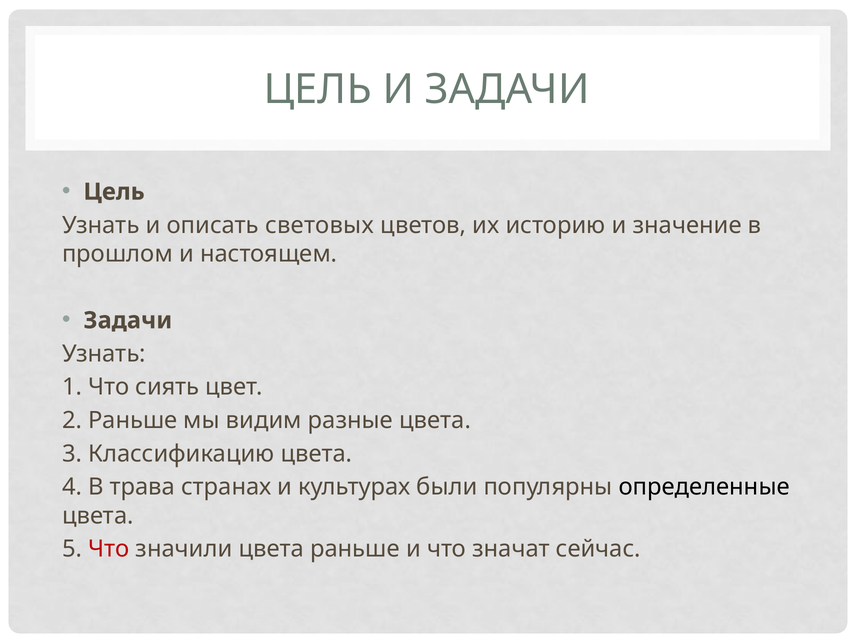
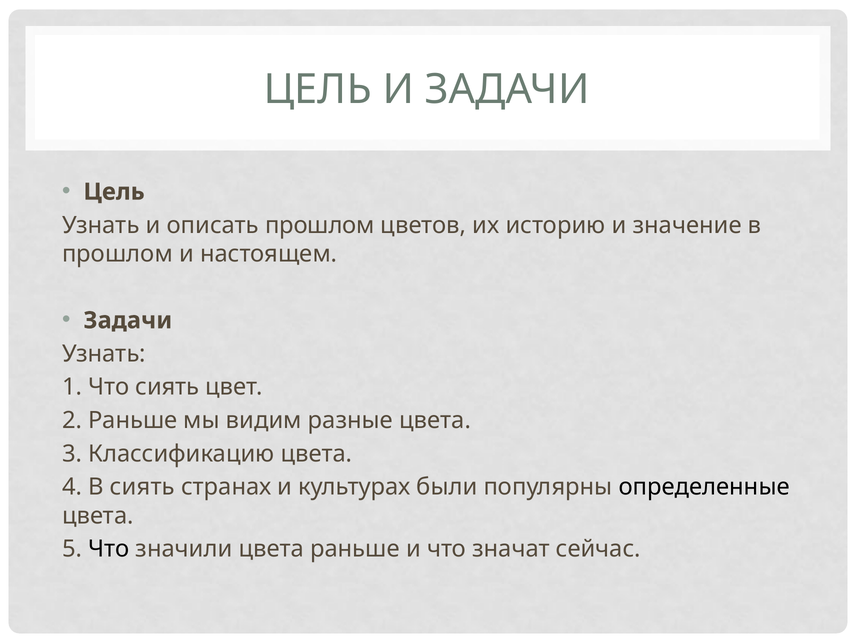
описать световых: световых -> прошлом
В трава: трава -> сиять
Что at (109, 549) colour: red -> black
